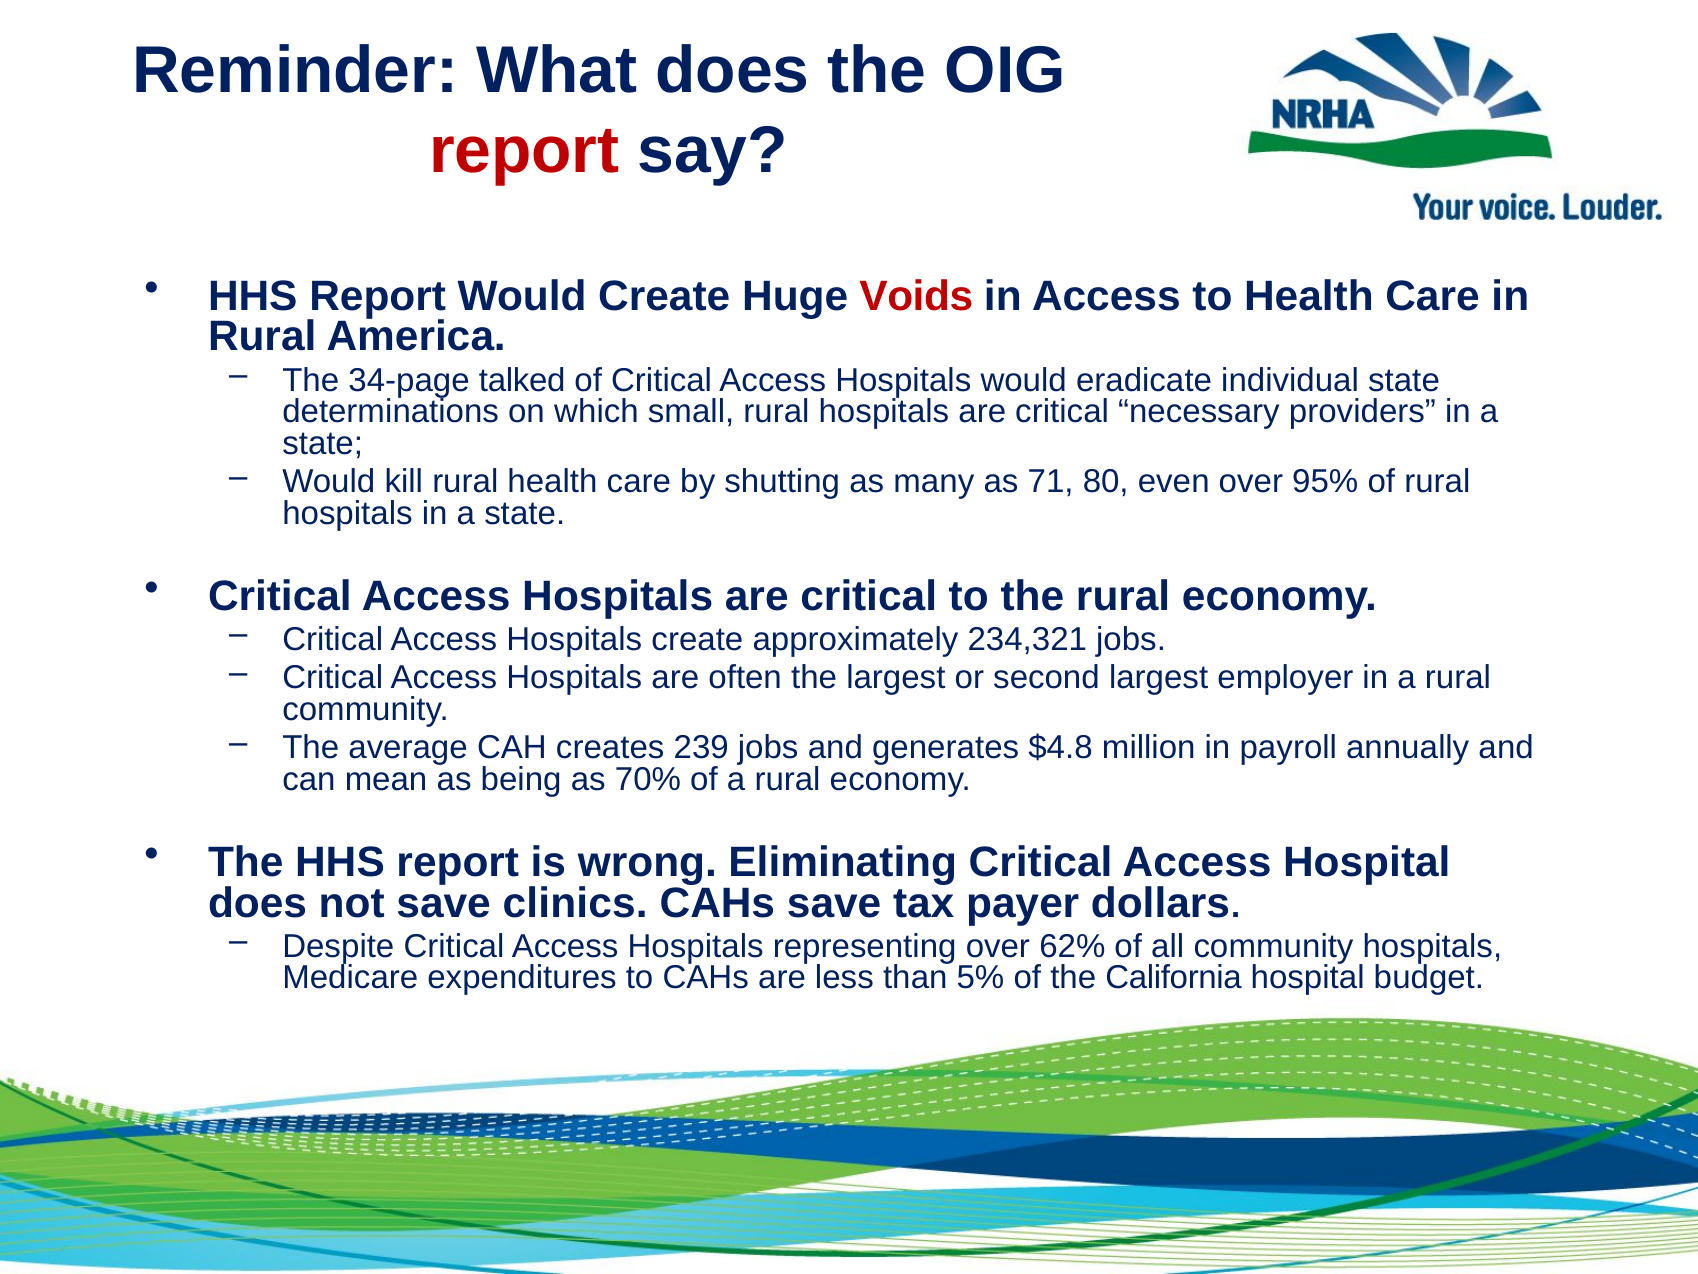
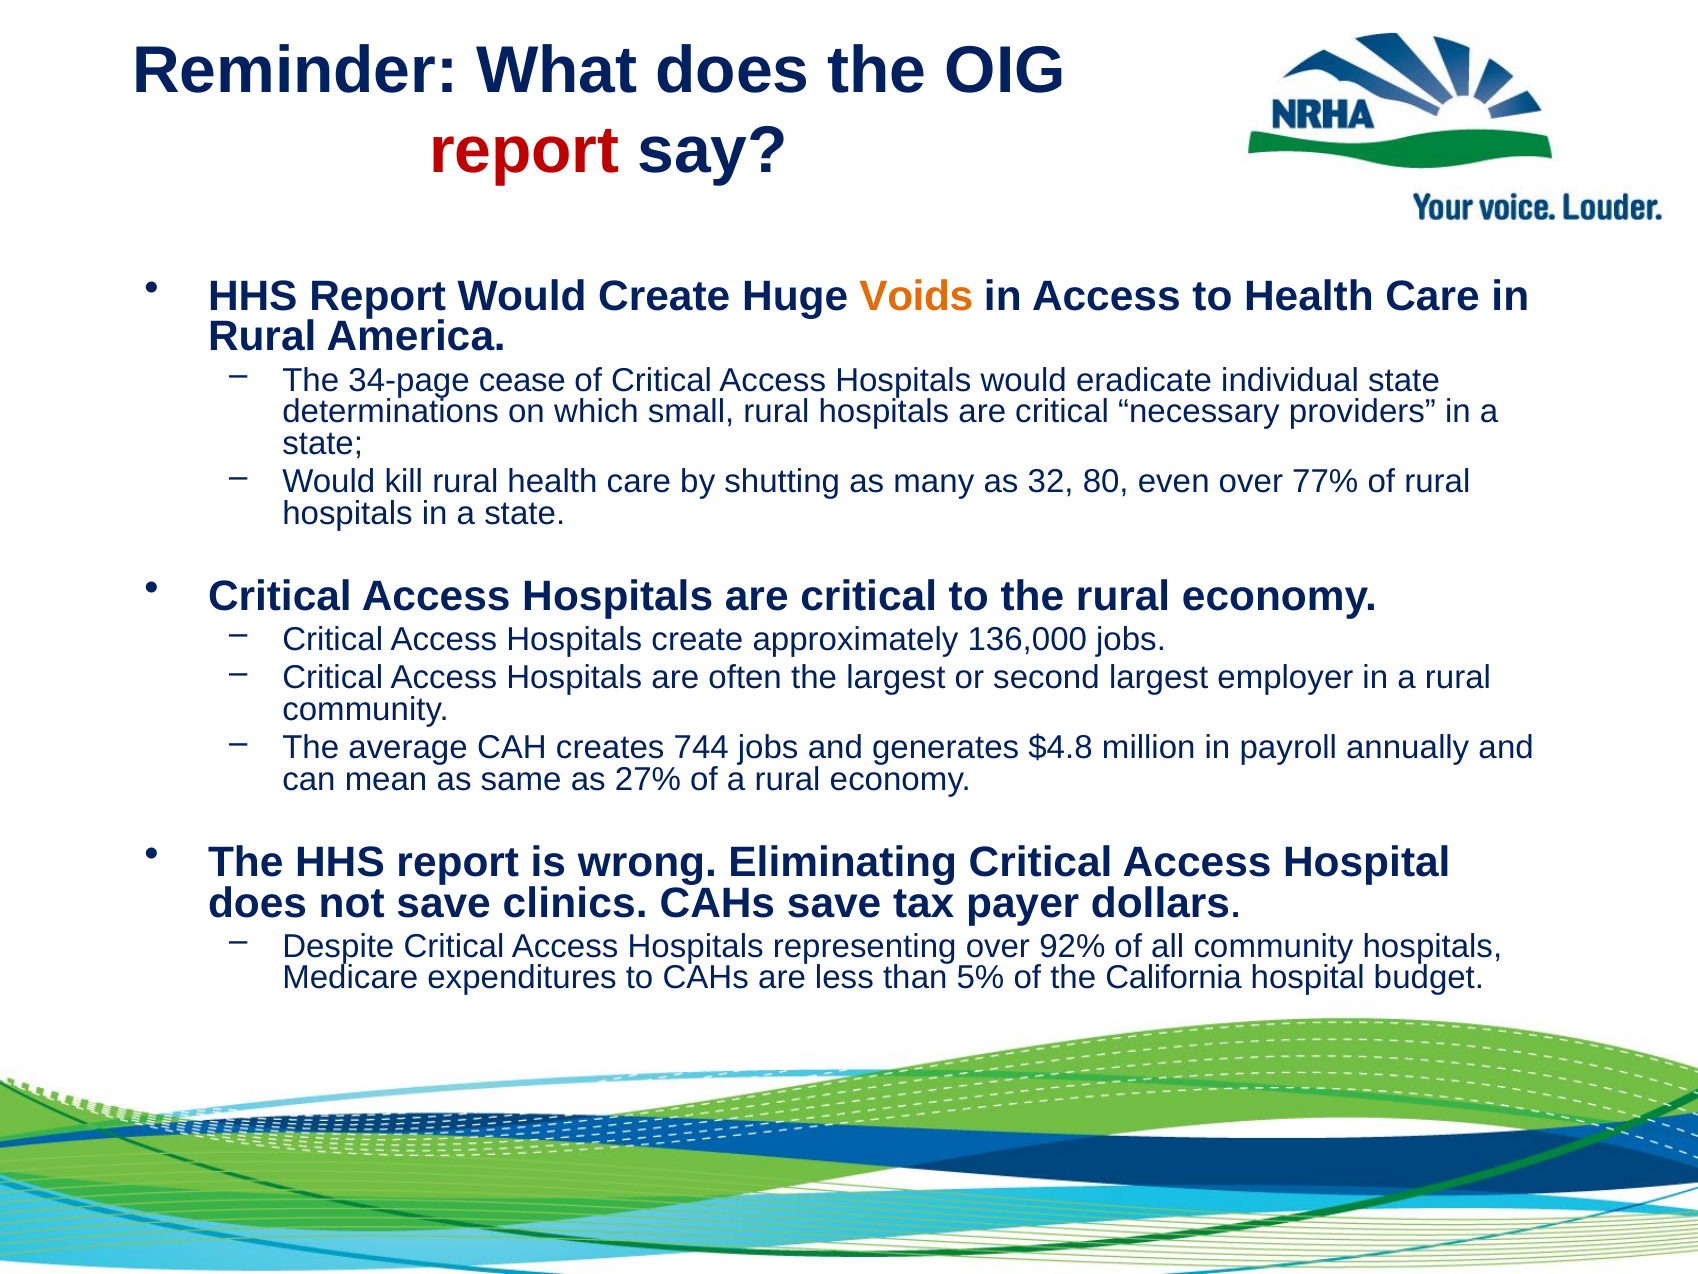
Voids colour: red -> orange
talked: talked -> cease
71: 71 -> 32
95%: 95% -> 77%
234,321: 234,321 -> 136,000
239: 239 -> 744
being: being -> same
70%: 70% -> 27%
62%: 62% -> 92%
